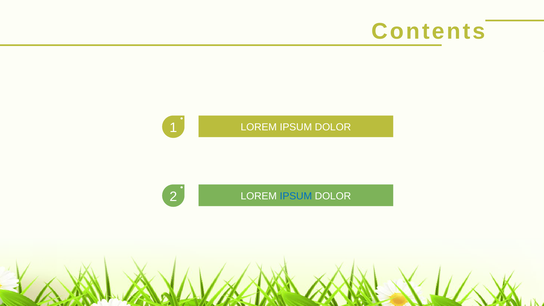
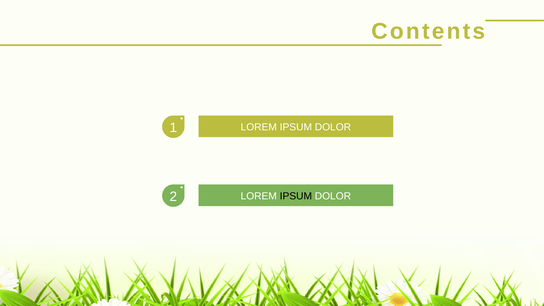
IPSUM at (296, 196) colour: blue -> black
